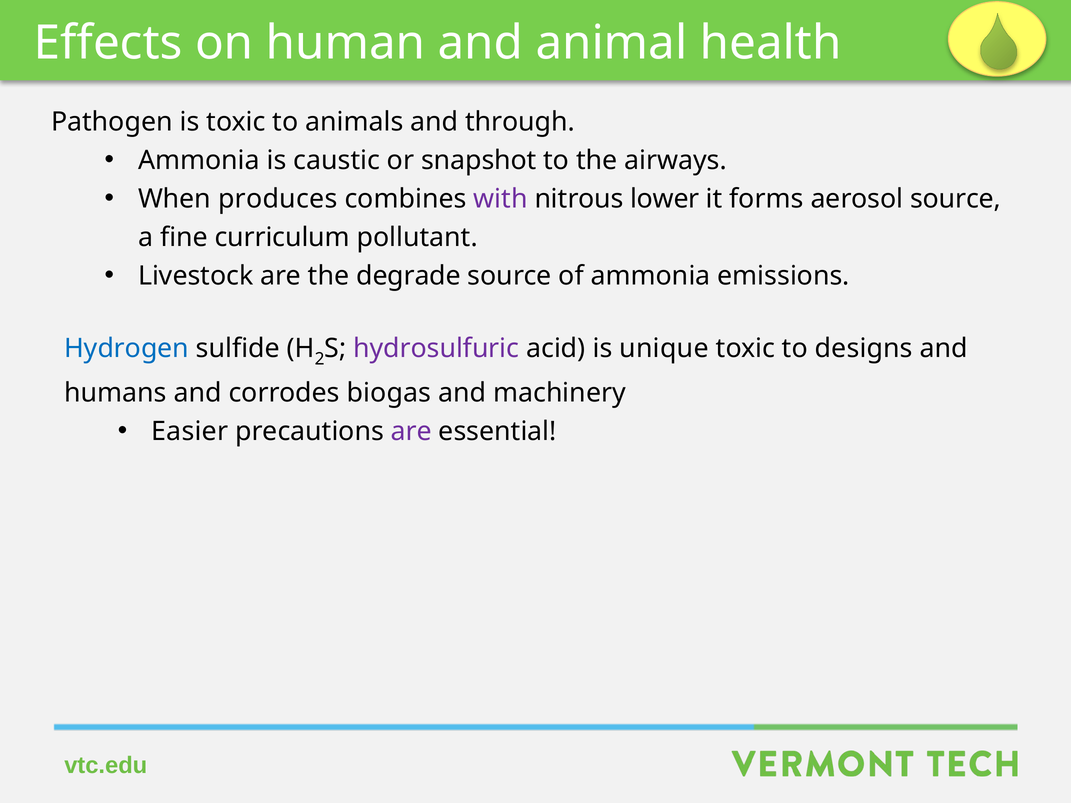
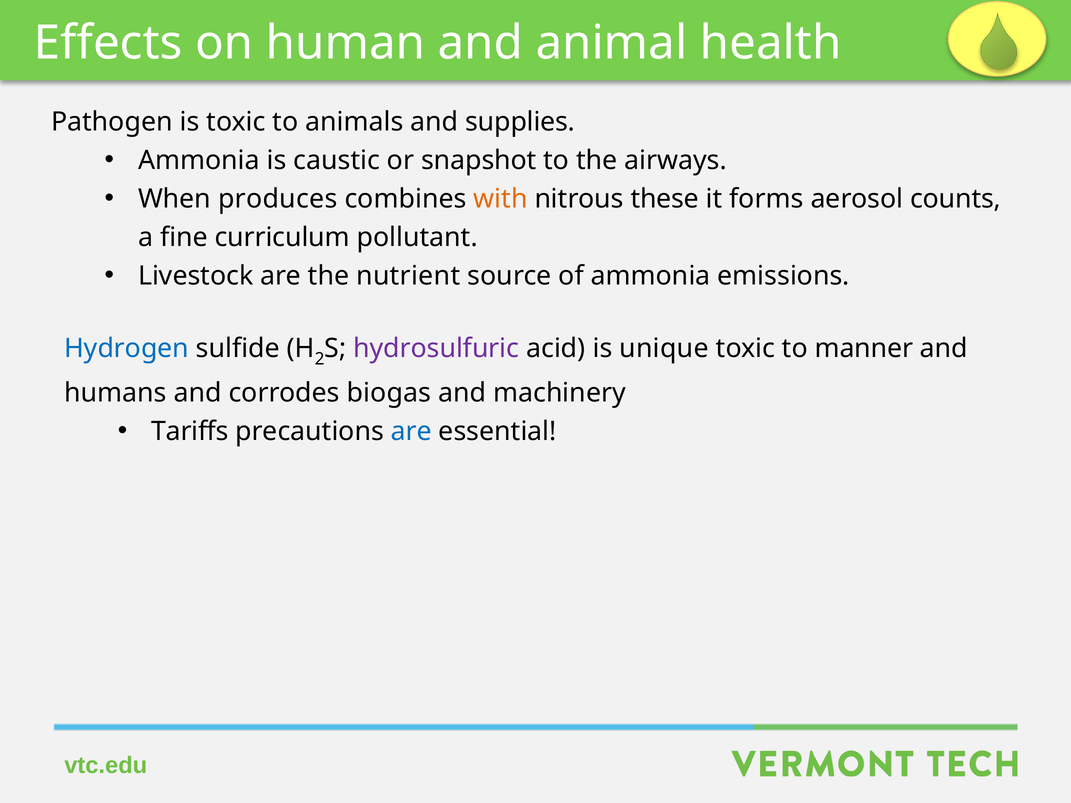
through: through -> supplies
with colour: purple -> orange
lower: lower -> these
aerosol source: source -> counts
degrade: degrade -> nutrient
designs: designs -> manner
Easier: Easier -> Tariffs
are at (411, 431) colour: purple -> blue
